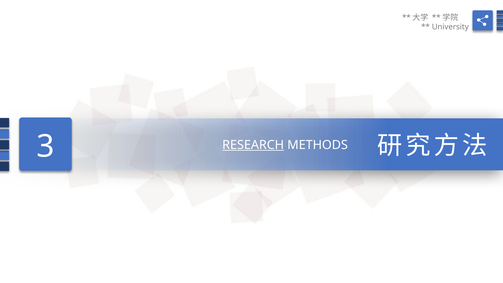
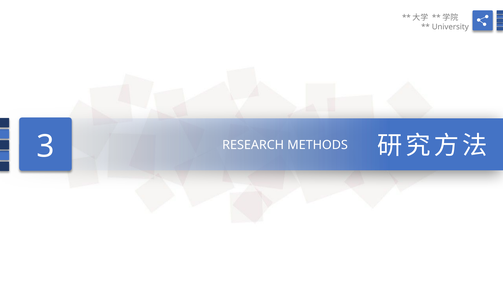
RESEARCH underline: present -> none
